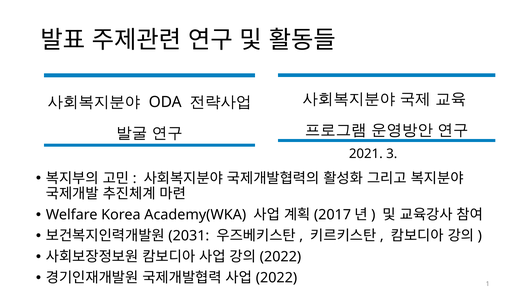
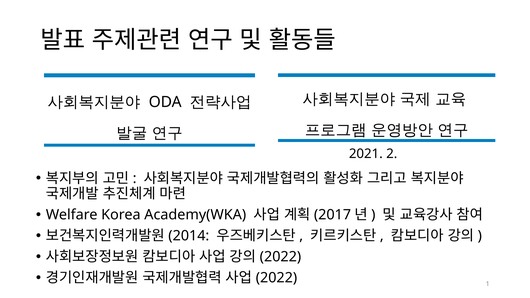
3: 3 -> 2
2031: 2031 -> 2014
